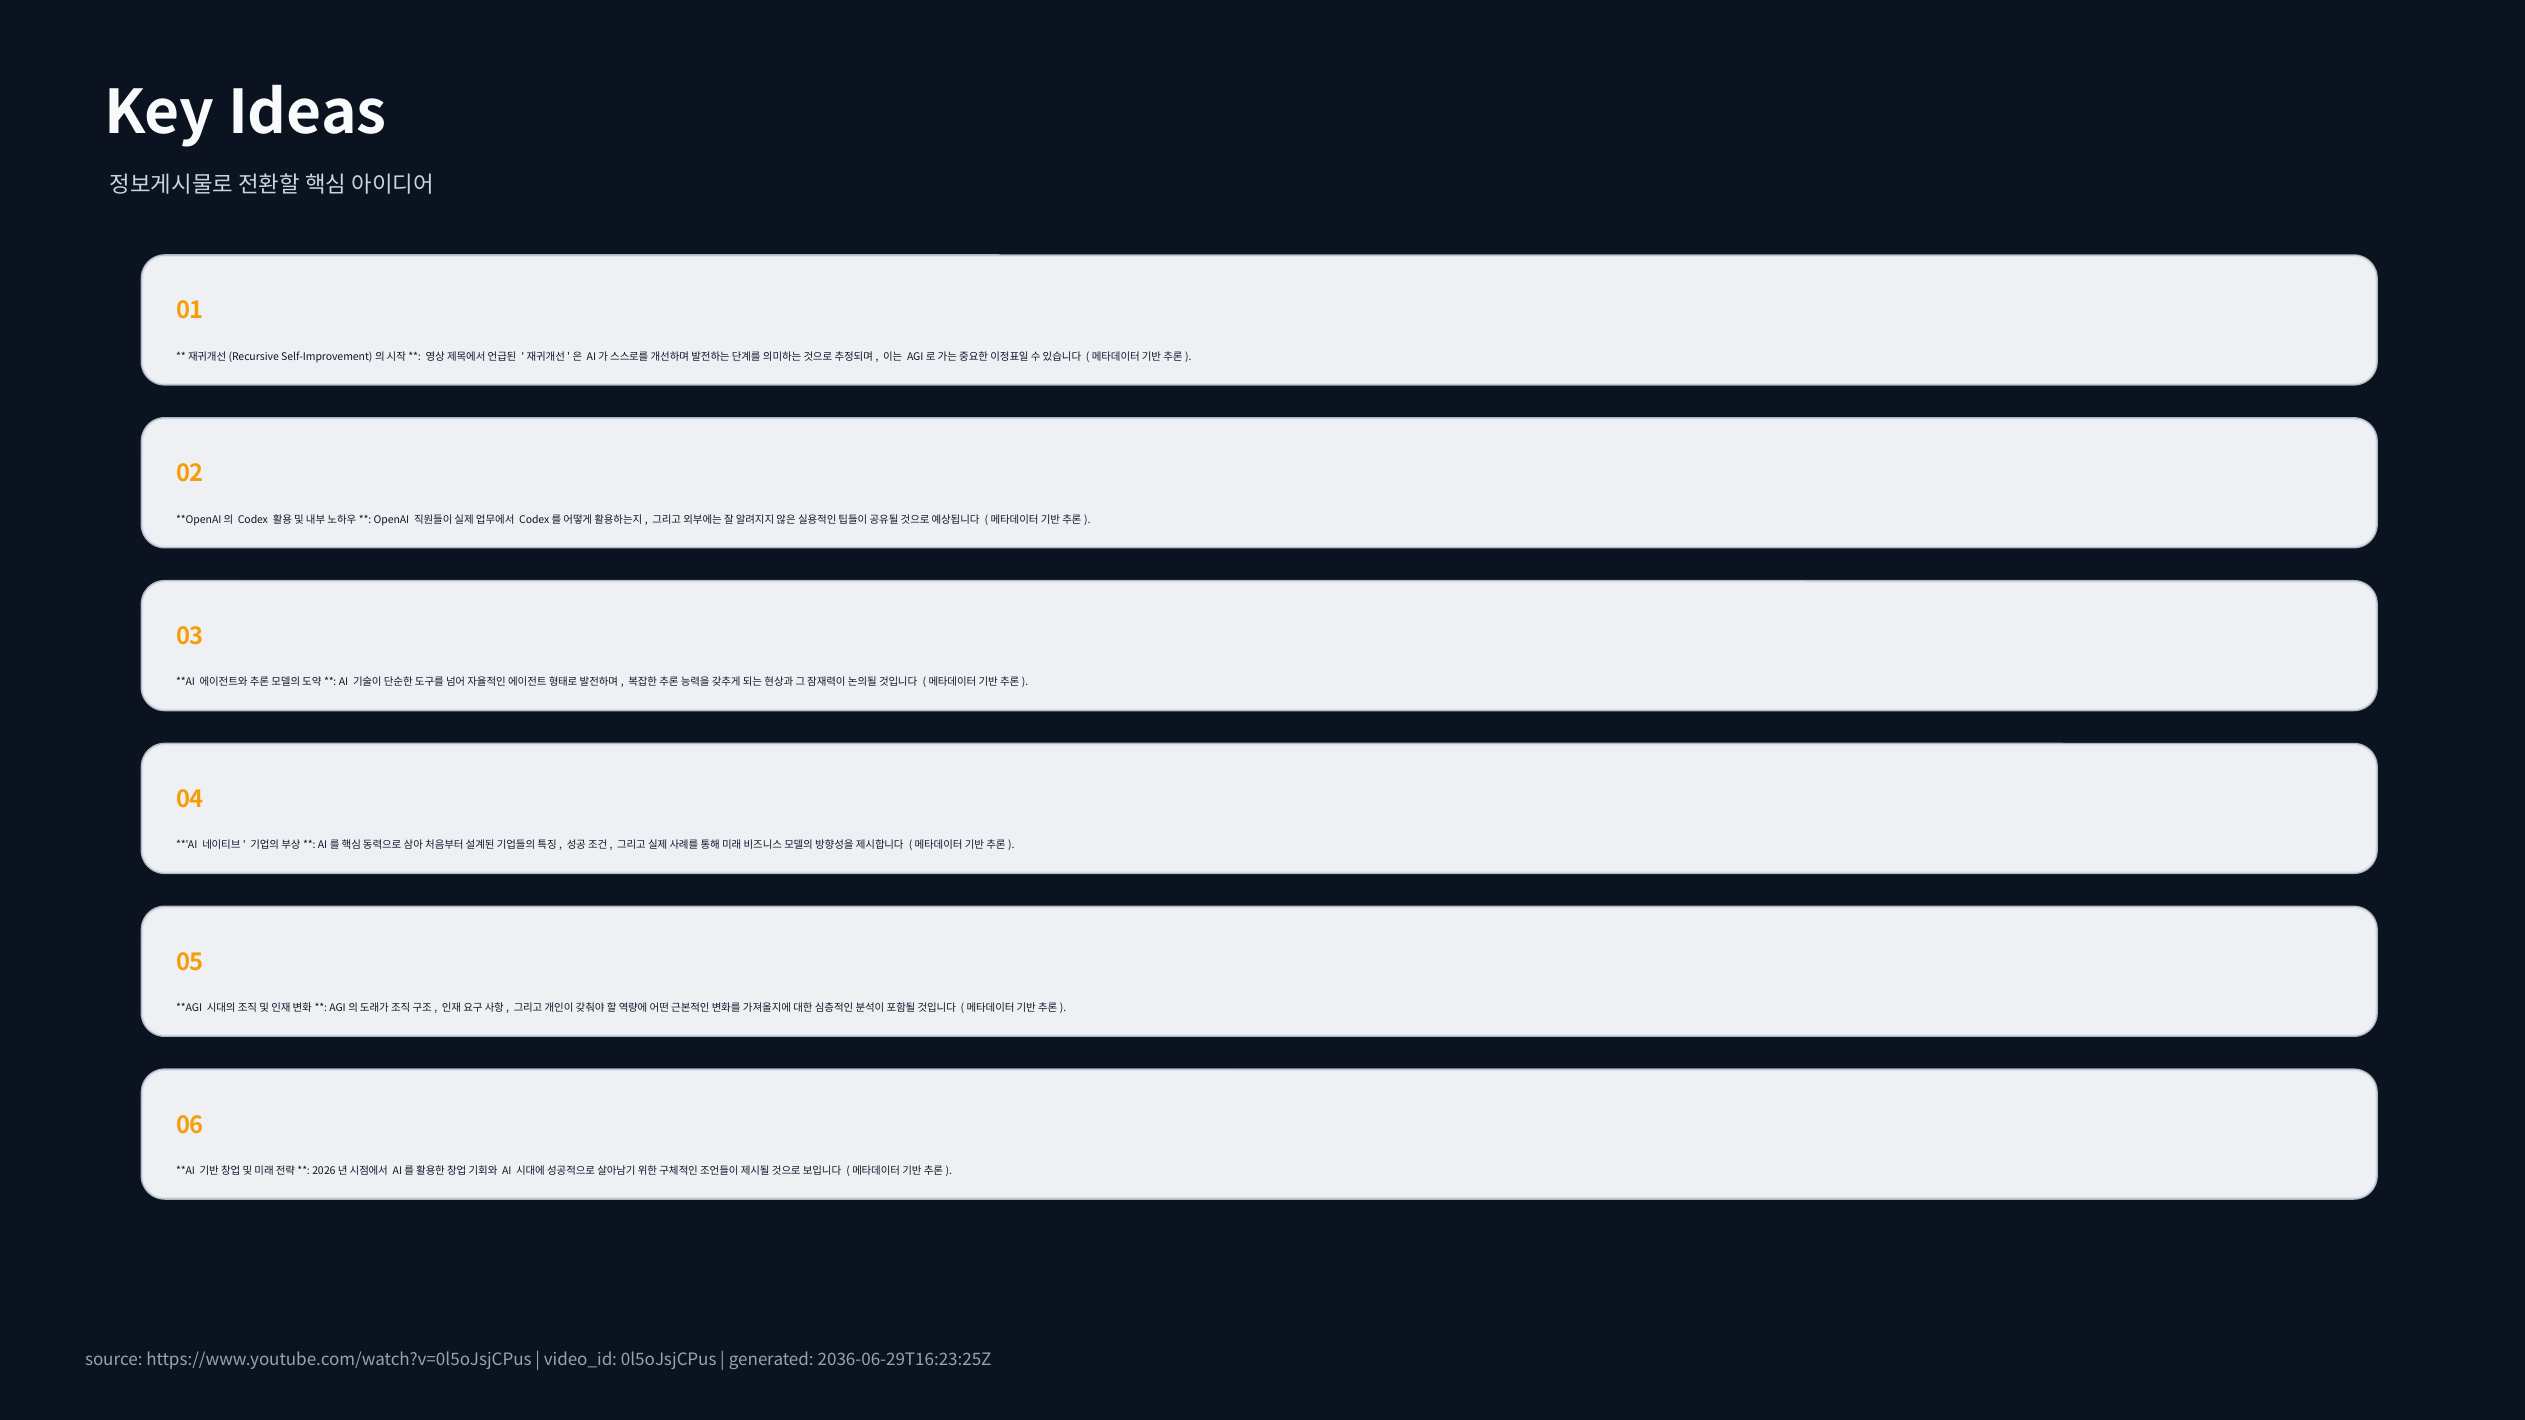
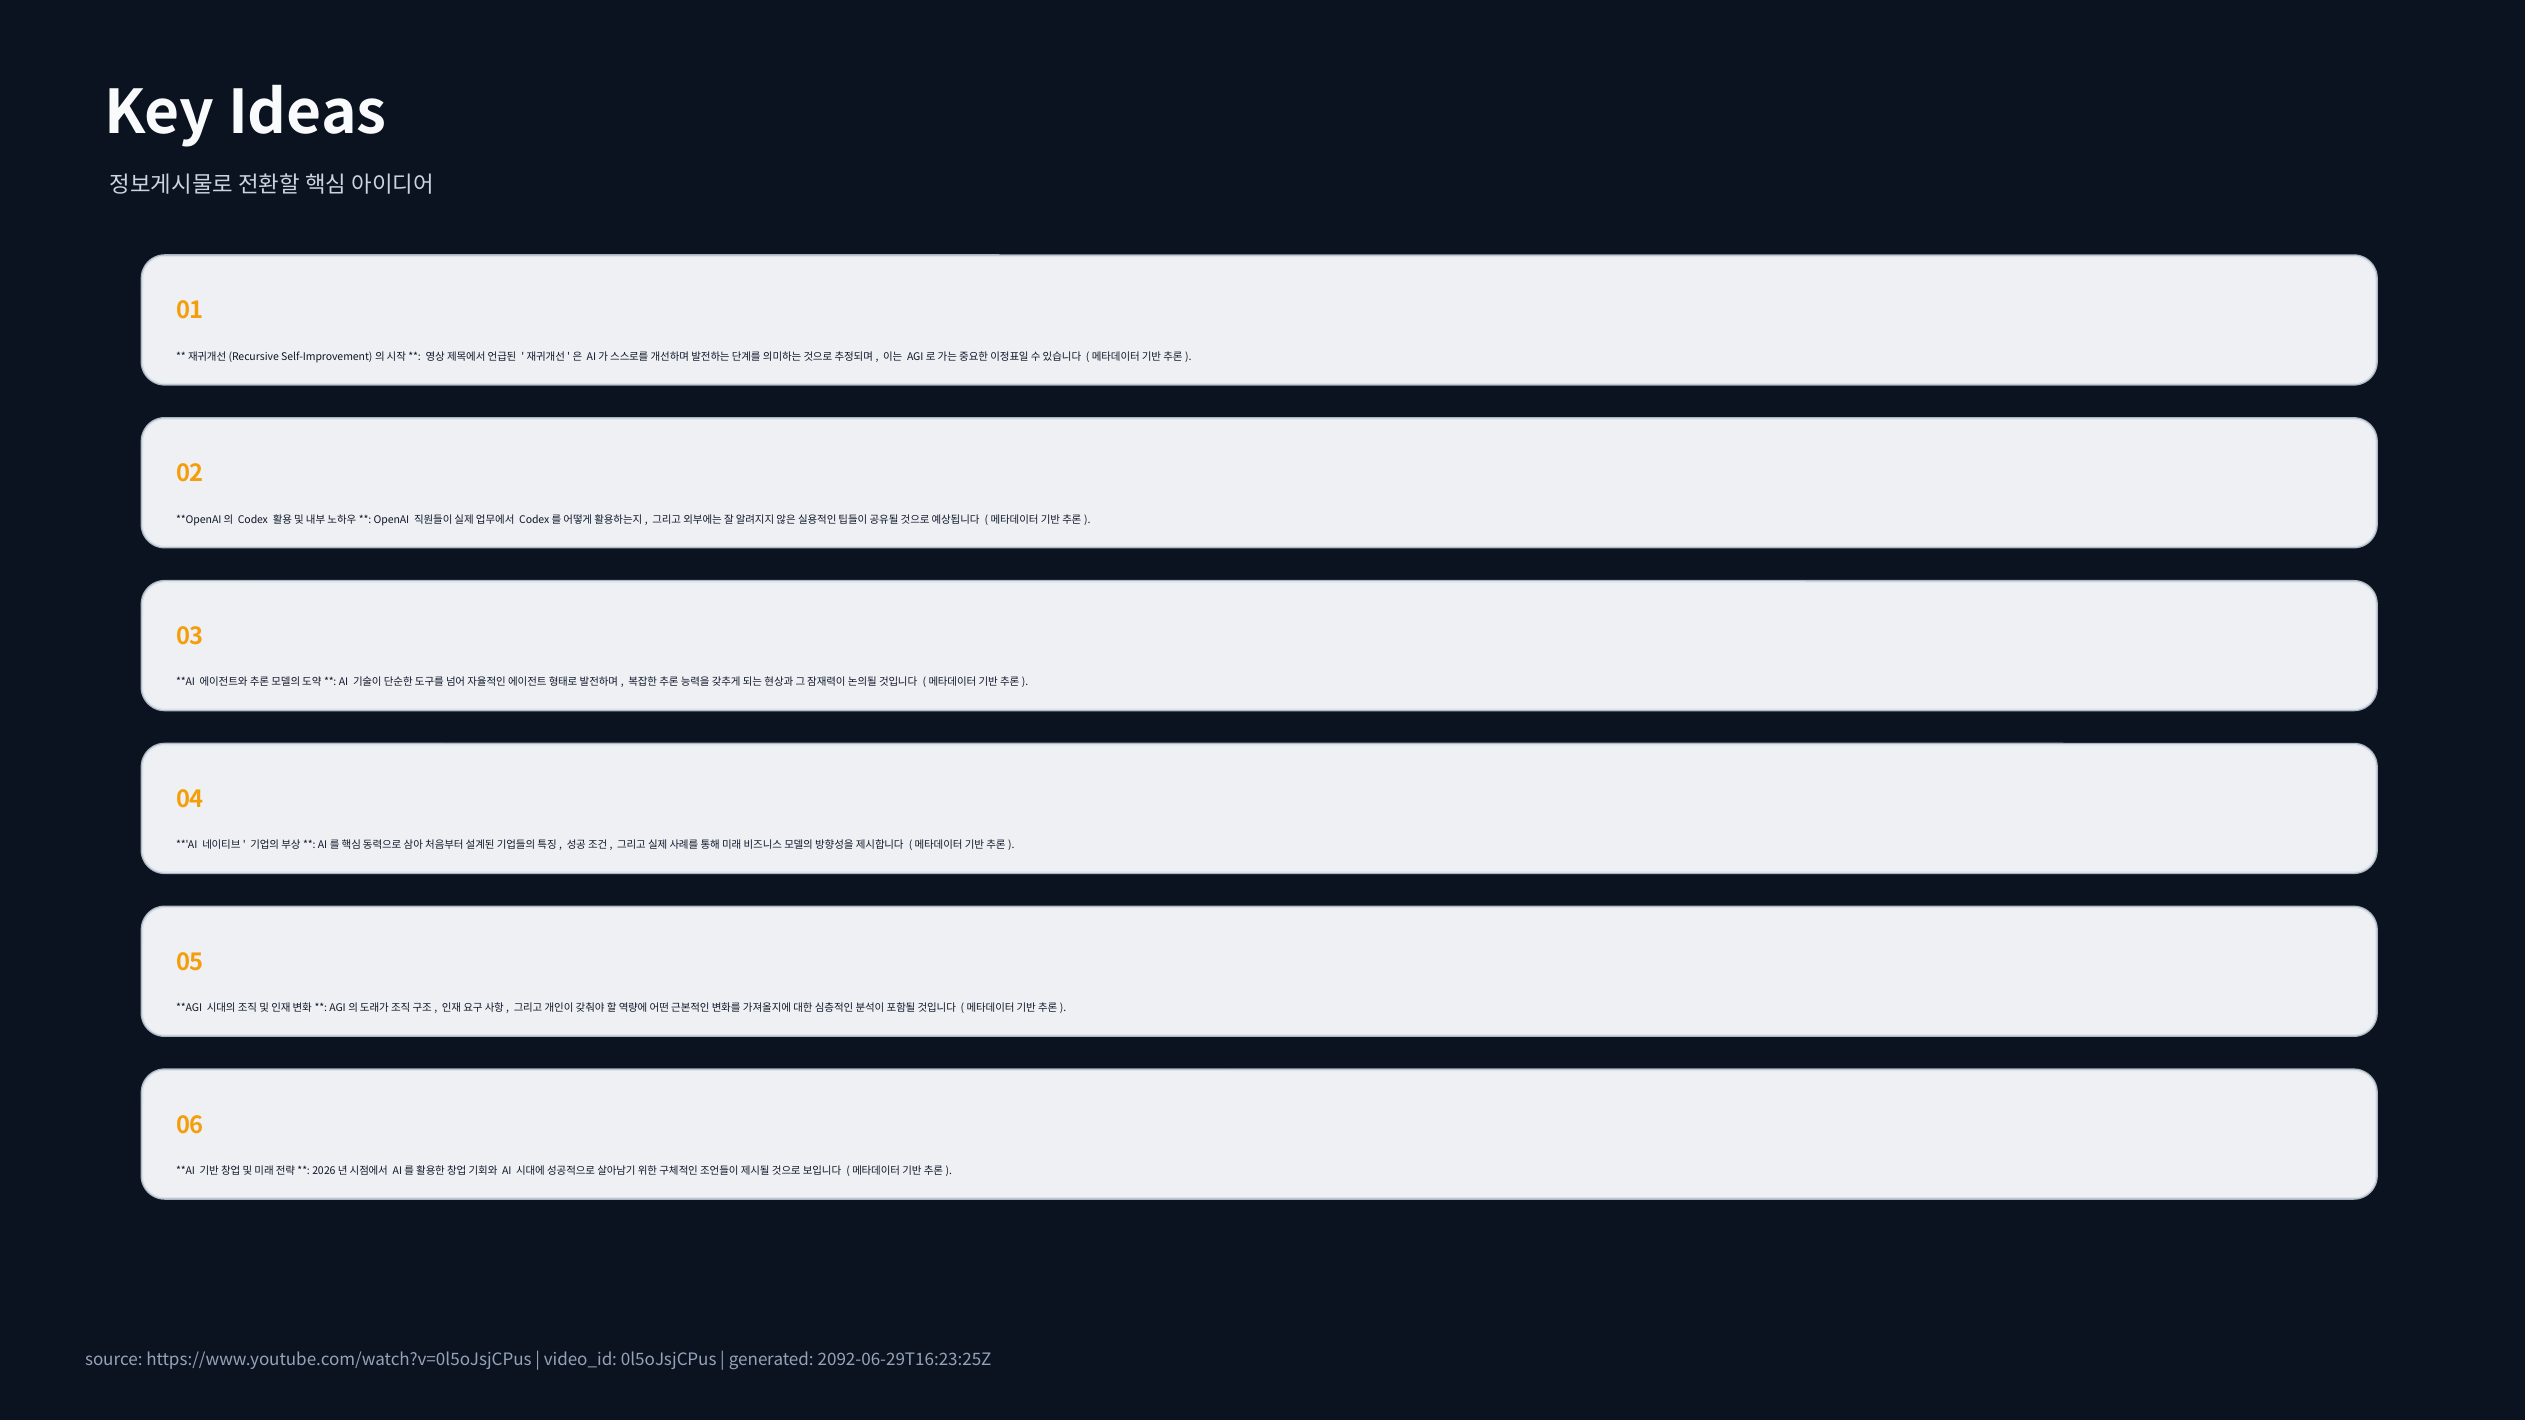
2036-06-29T16:23:25Z: 2036-06-29T16:23:25Z -> 2092-06-29T16:23:25Z
